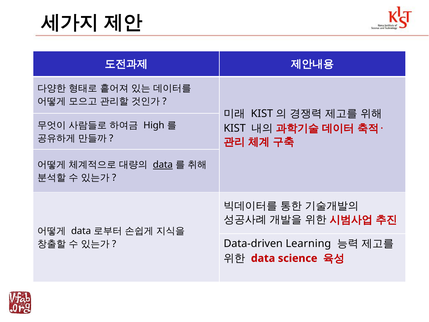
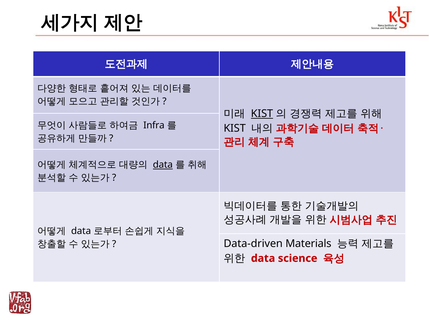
KIST at (262, 113) underline: none -> present
High: High -> Infra
Learning: Learning -> Materials
